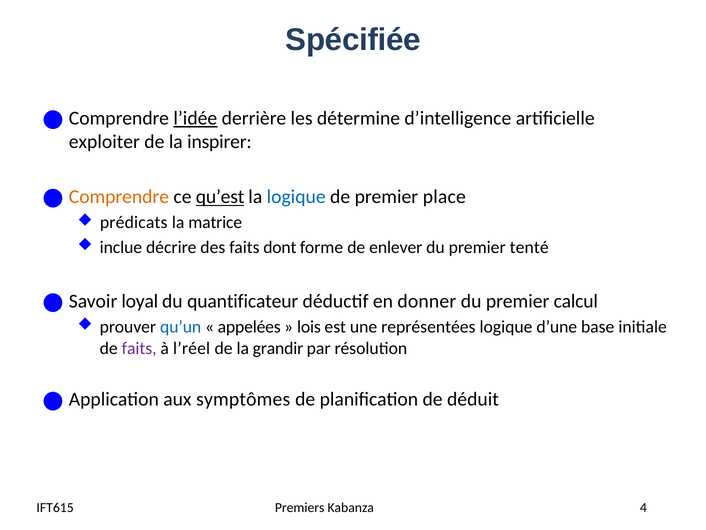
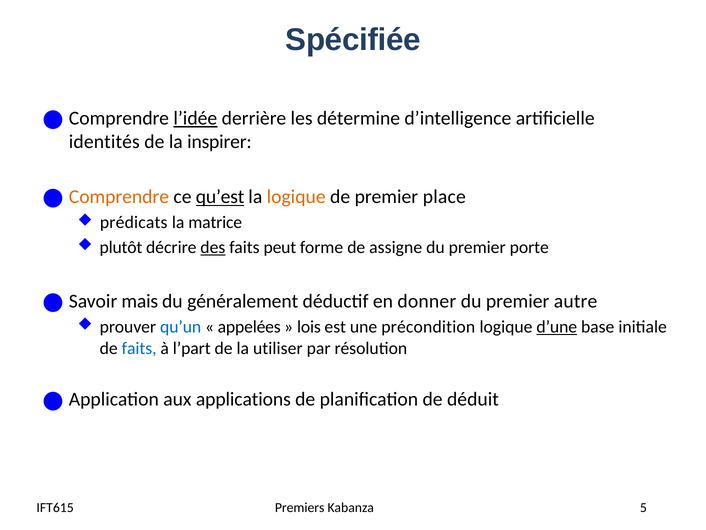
exploiter: exploiter -> identités
logique at (296, 197) colour: blue -> orange
inclue: inclue -> plutôt
des underline: none -> present
dont: dont -> peut
enlever: enlever -> assigne
tenté: tenté -> porte
loyal: loyal -> mais
quantificateur: quantificateur -> généralement
calcul: calcul -> autre
représentées: représentées -> précondition
d’une underline: none -> present
faits at (139, 348) colour: purple -> blue
l’réel: l’réel -> l’part
grandir: grandir -> utiliser
symptômes: symptômes -> applications
4: 4 -> 5
